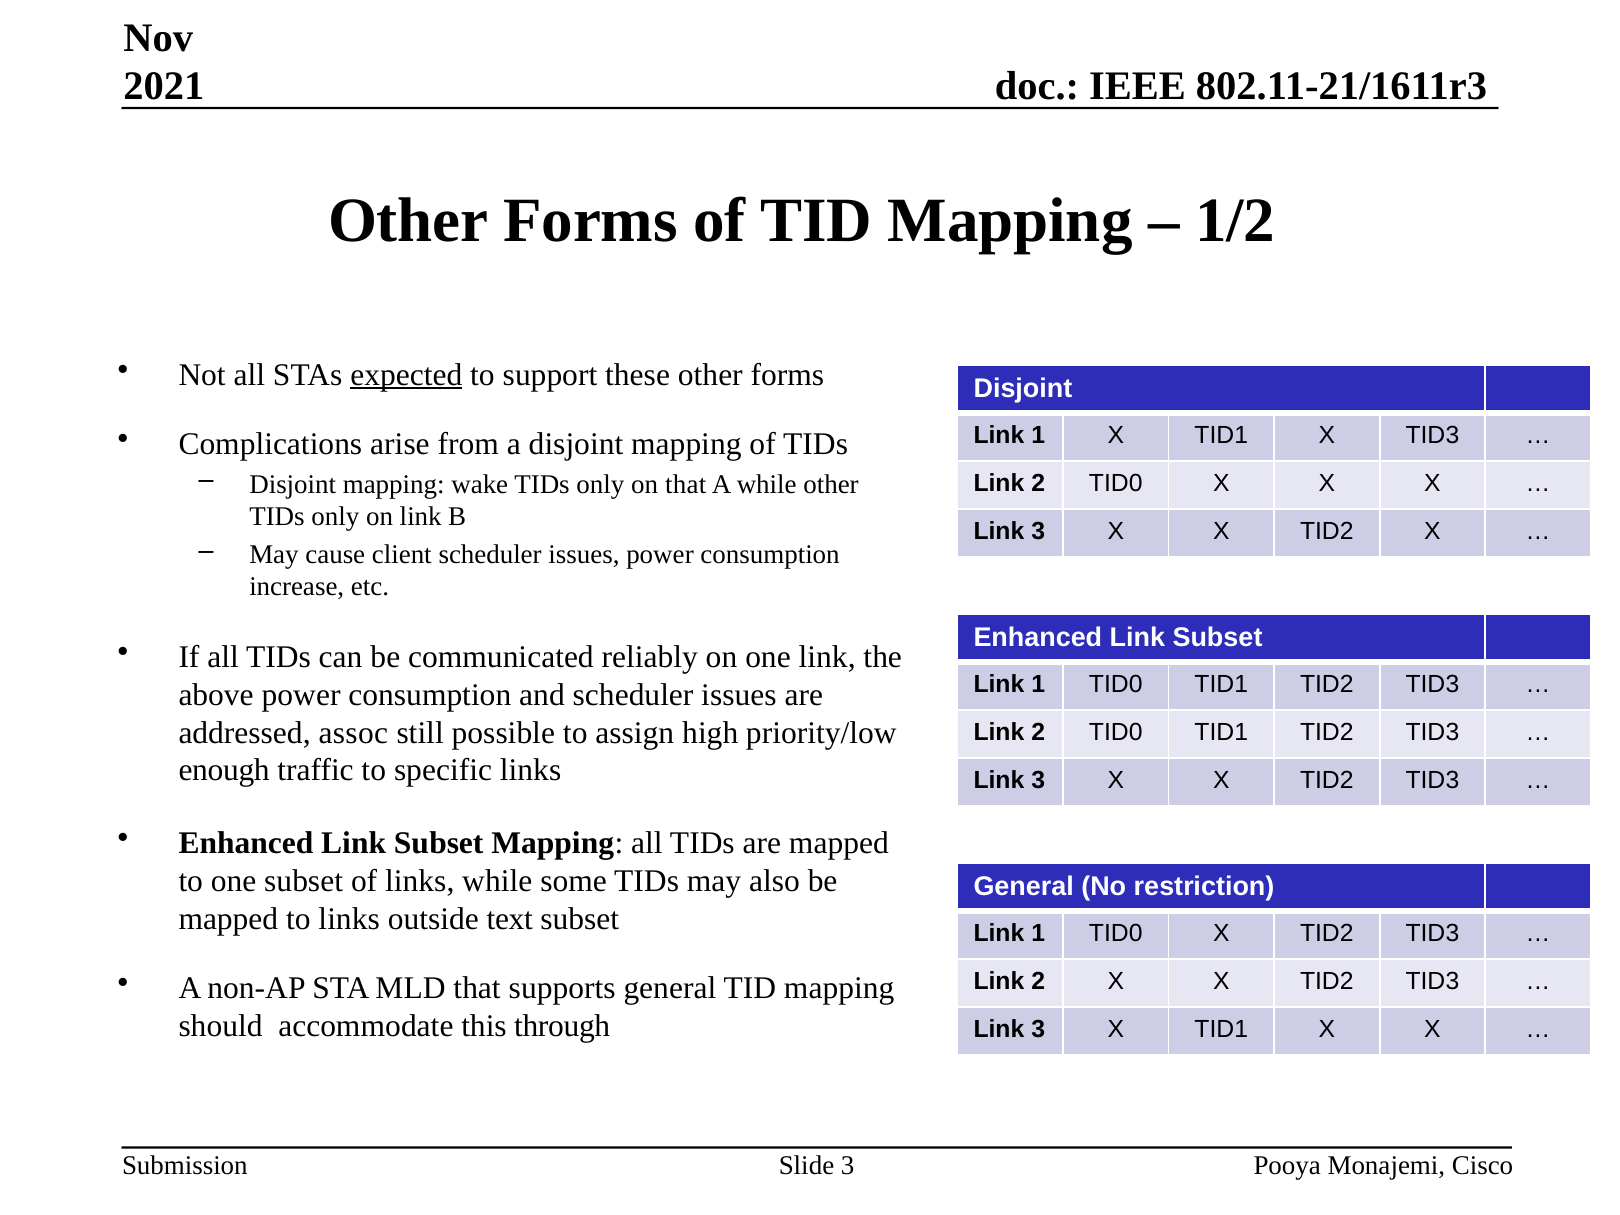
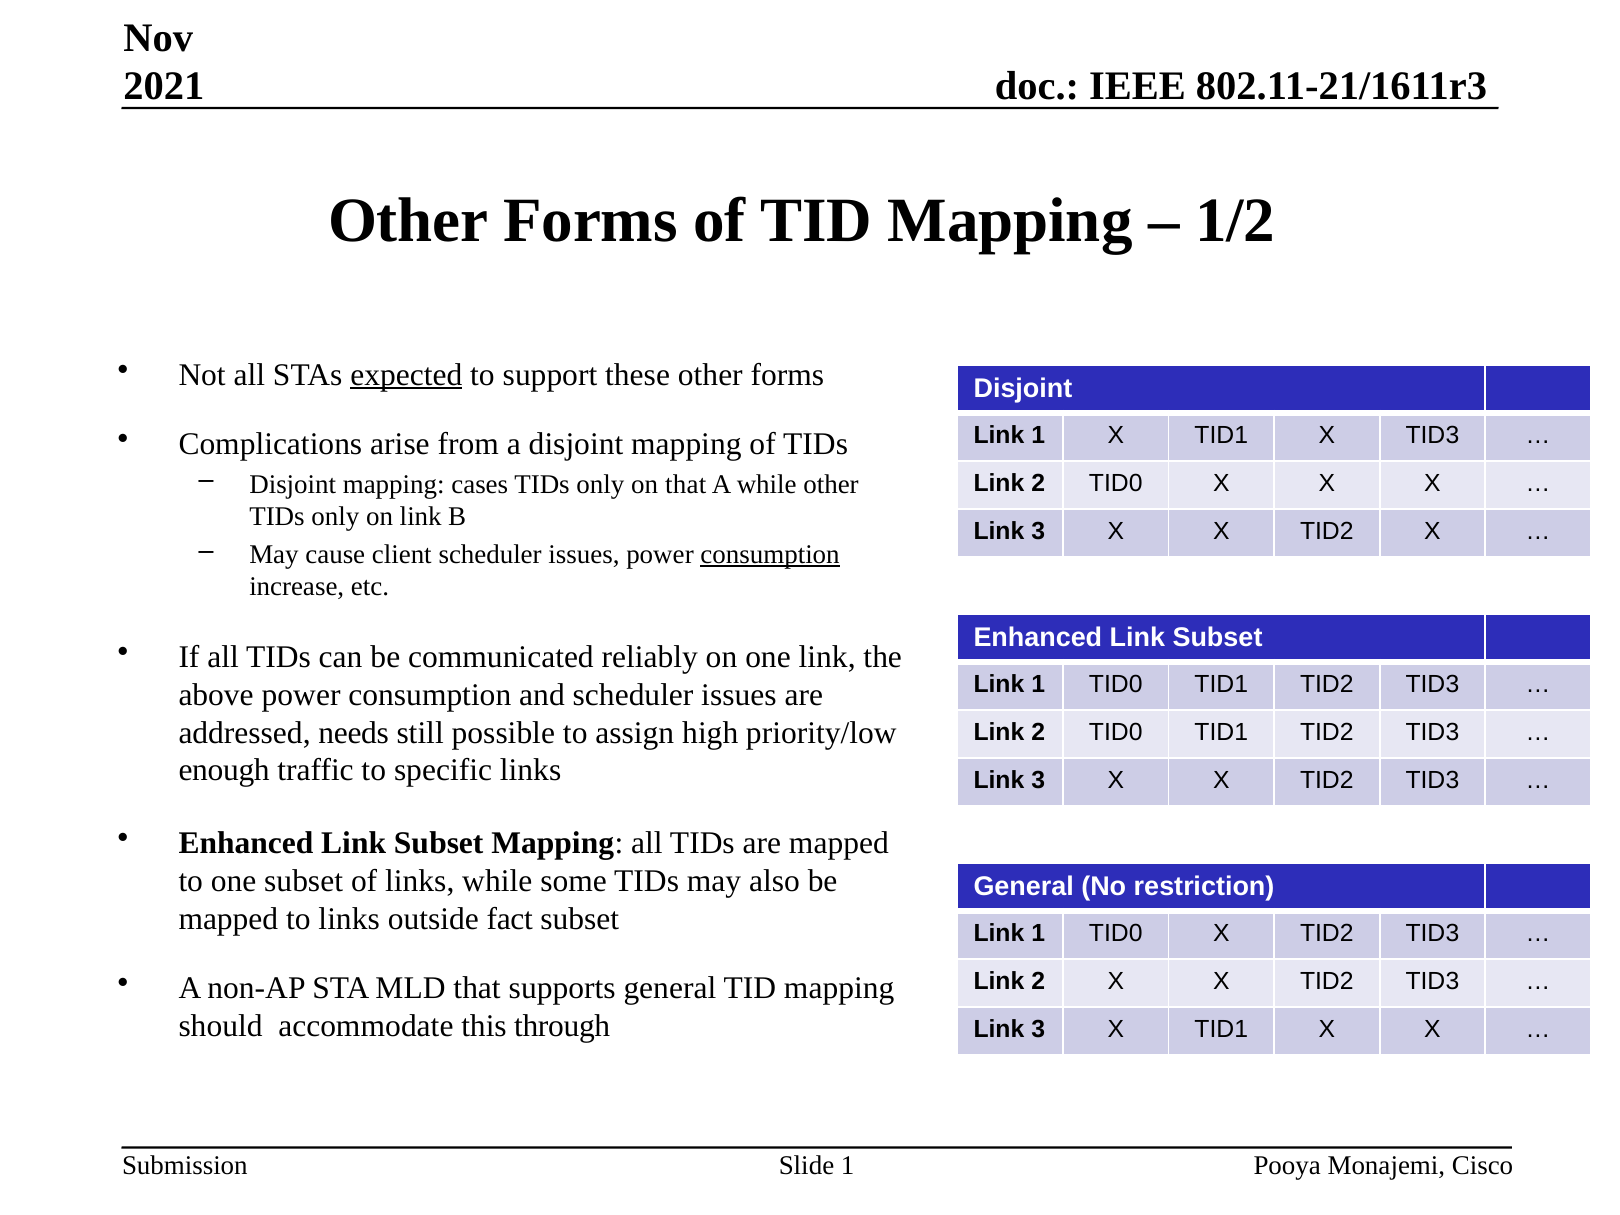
wake: wake -> cases
consumption at (770, 555) underline: none -> present
assoc: assoc -> needs
text: text -> fact
Slide 3: 3 -> 1
